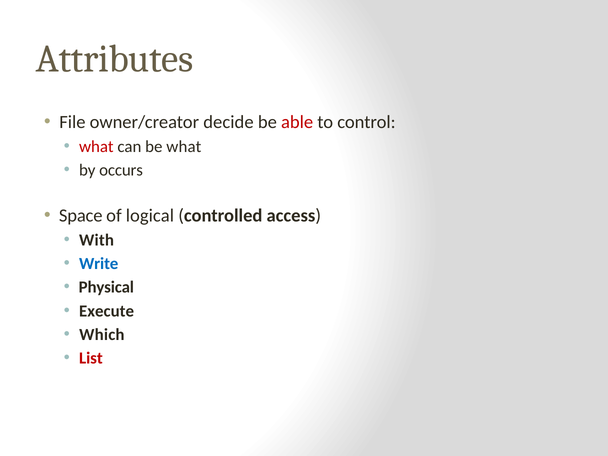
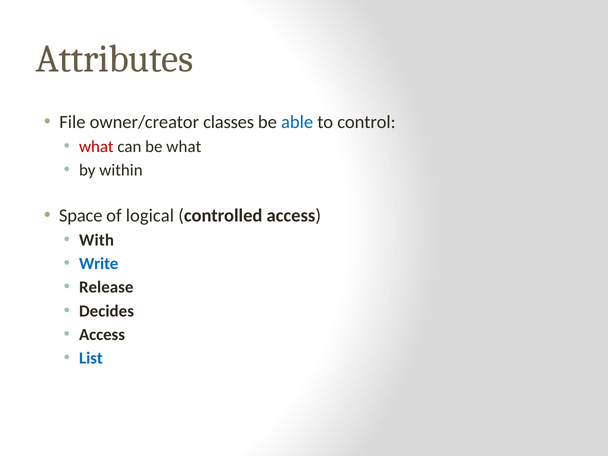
decide: decide -> classes
able colour: red -> blue
occurs: occurs -> within
Physical: Physical -> Release
Execute: Execute -> Decides
Which at (102, 335): Which -> Access
List colour: red -> blue
